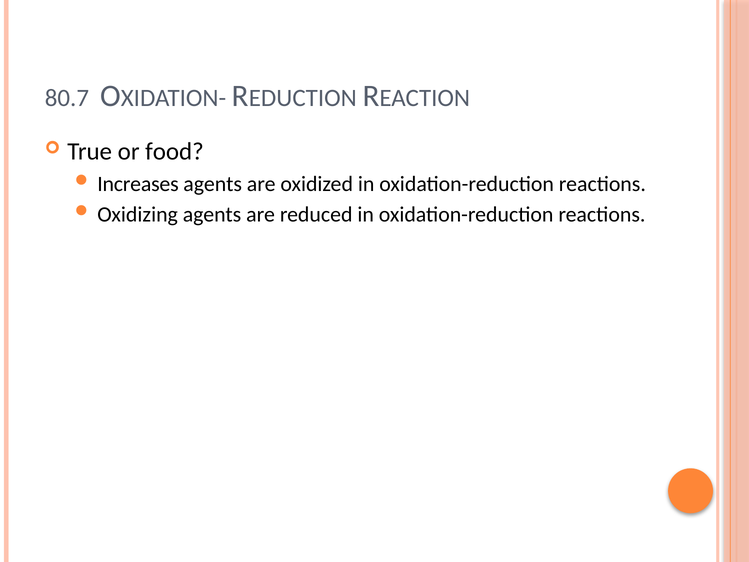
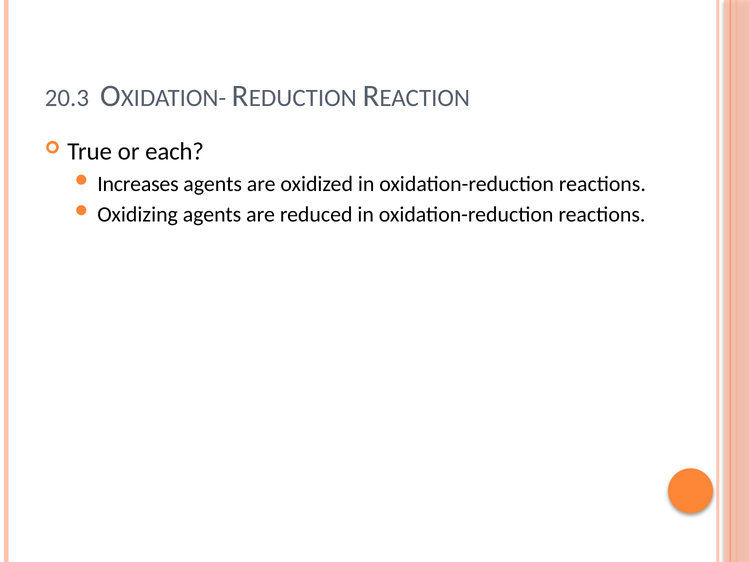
80.7: 80.7 -> 20.3
food: food -> each
